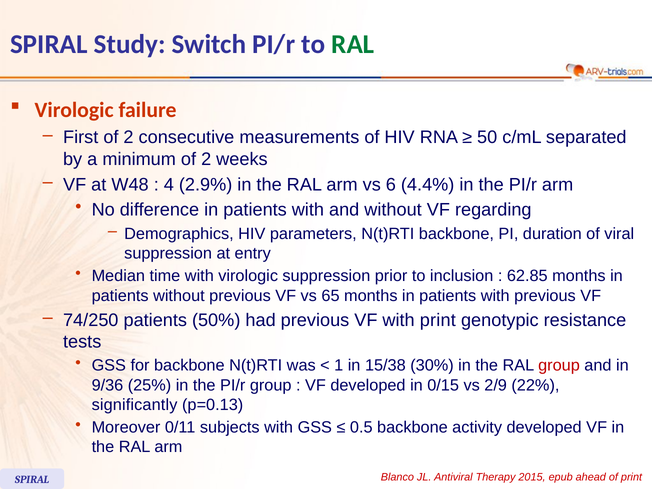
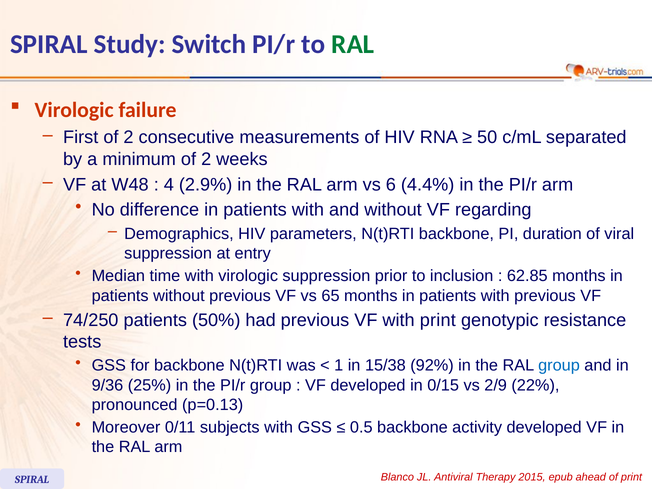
30%: 30% -> 92%
group at (559, 366) colour: red -> blue
significantly: significantly -> pronounced
